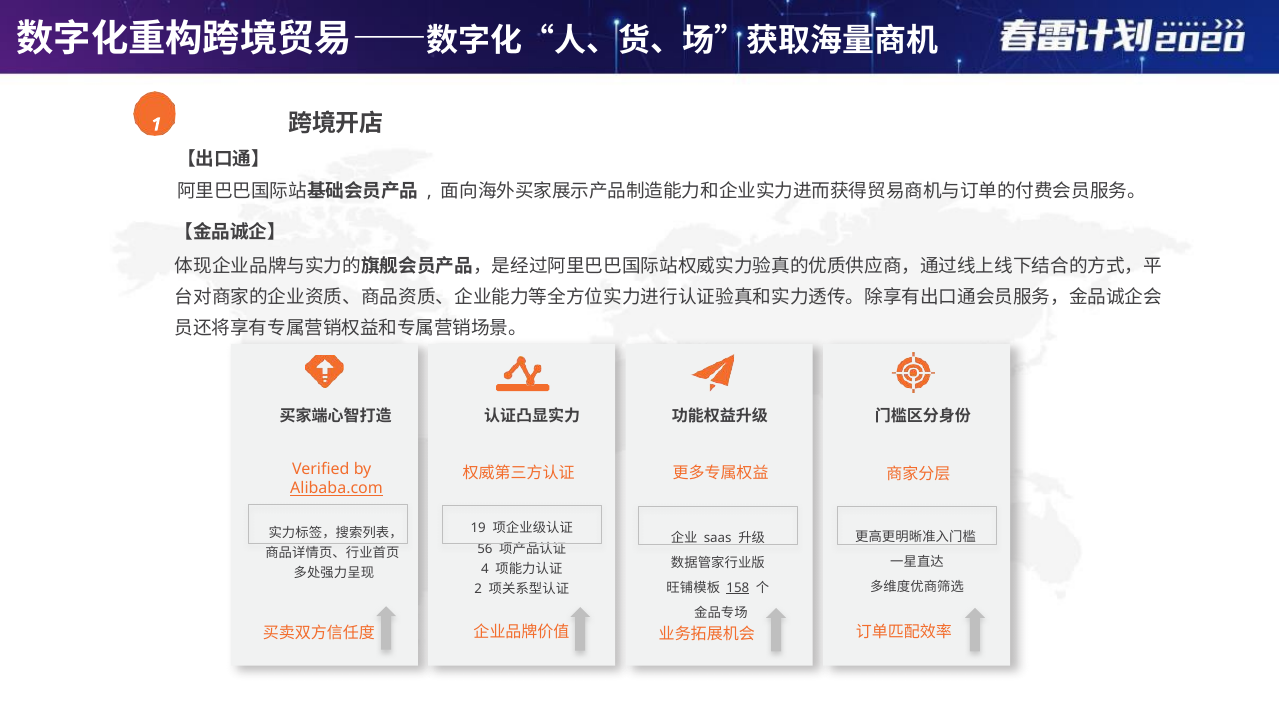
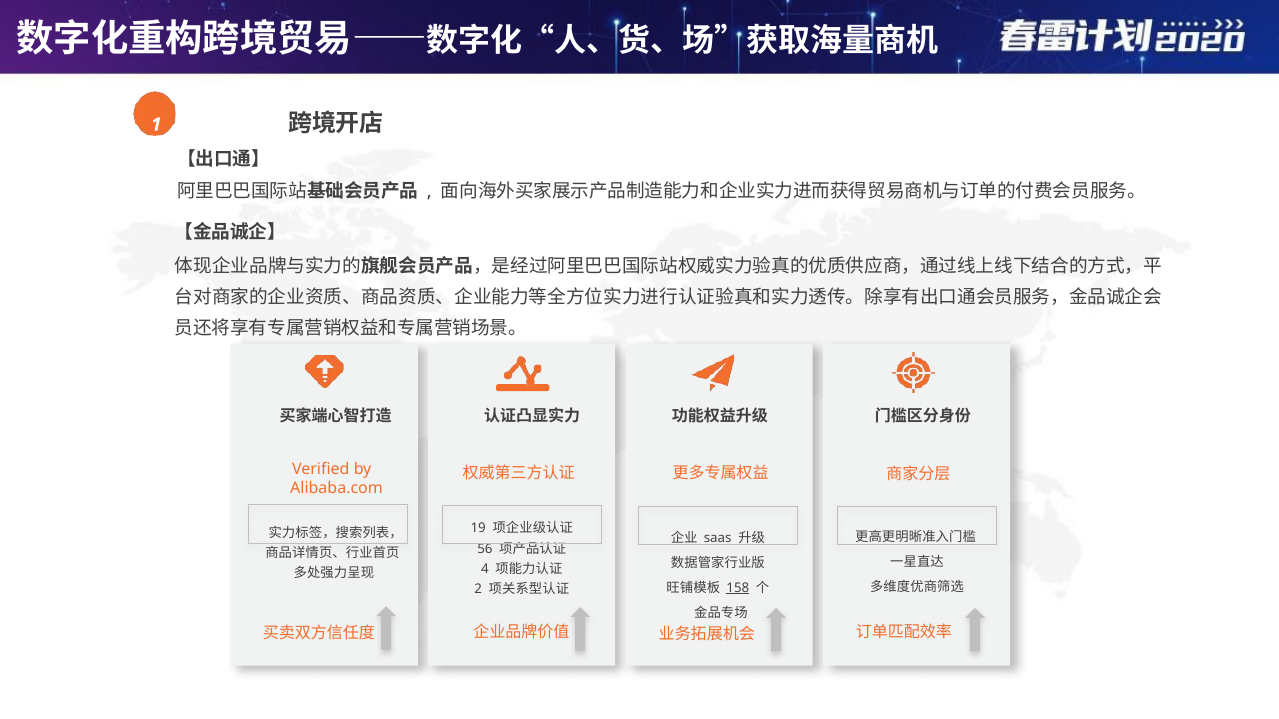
Alibaba.com underline: present -> none
